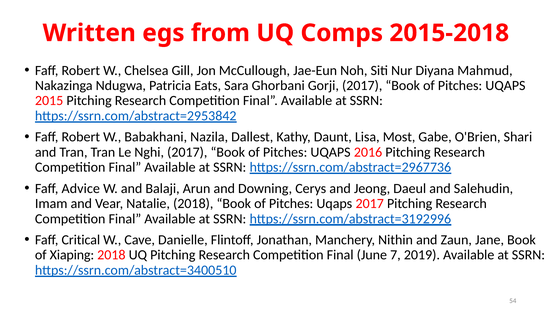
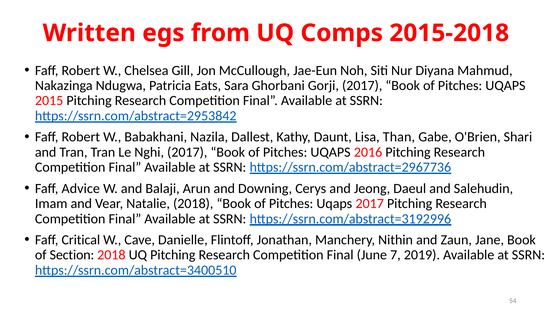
Most: Most -> Than
Xiaping: Xiaping -> Section
